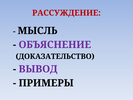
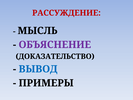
ВЫВОД colour: purple -> blue
